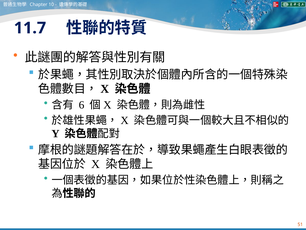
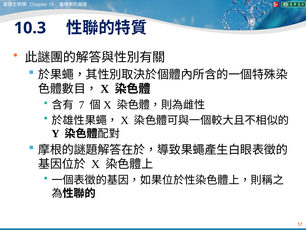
11.7: 11.7 -> 10.3
6: 6 -> 7
